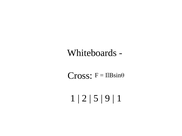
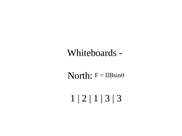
Cross: Cross -> North
5 at (96, 99): 5 -> 1
9 at (108, 99): 9 -> 3
1 at (119, 99): 1 -> 3
